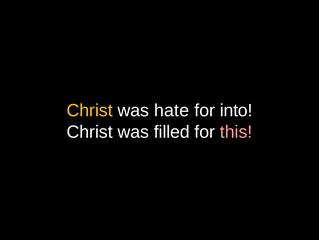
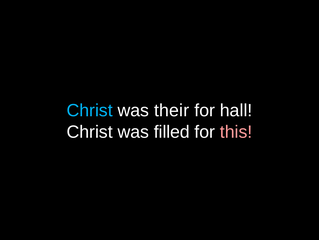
Christ at (90, 110) colour: yellow -> light blue
hate: hate -> their
into: into -> hall
